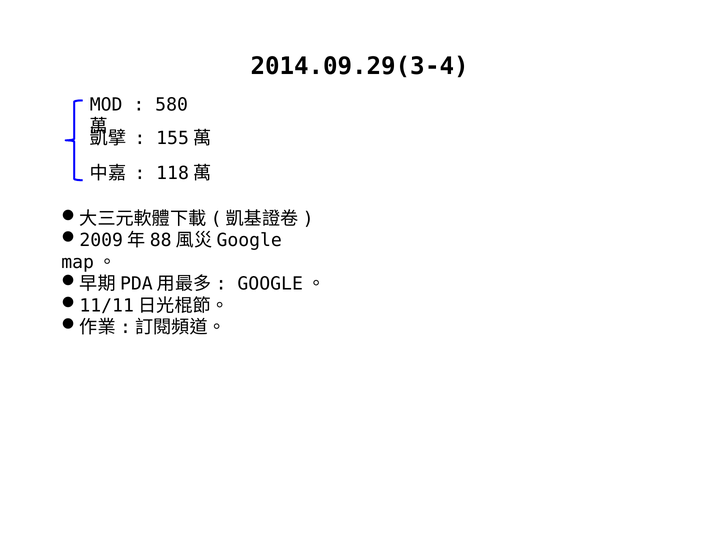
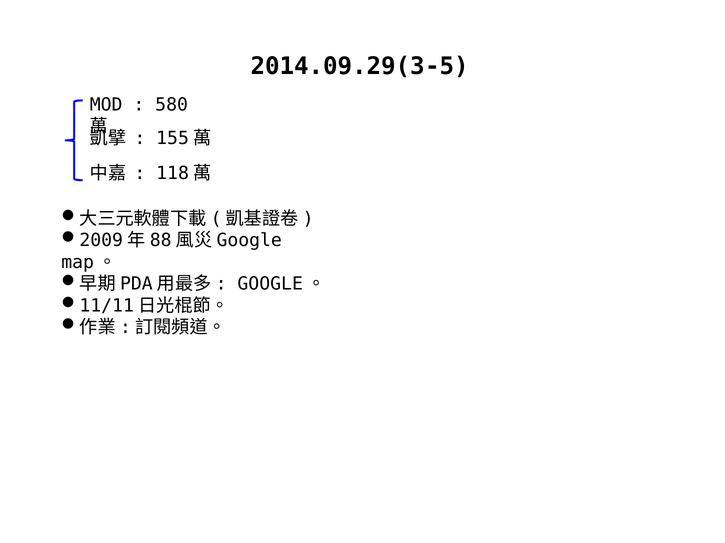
2014.09.29(3-4: 2014.09.29(3-4 -> 2014.09.29(3-5
